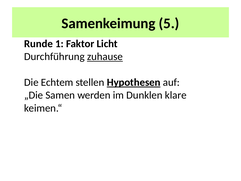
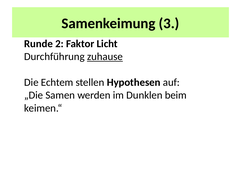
5: 5 -> 3
1: 1 -> 2
Hypothesen underline: present -> none
klare: klare -> beim
